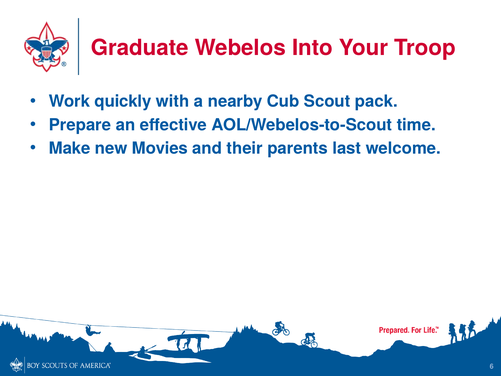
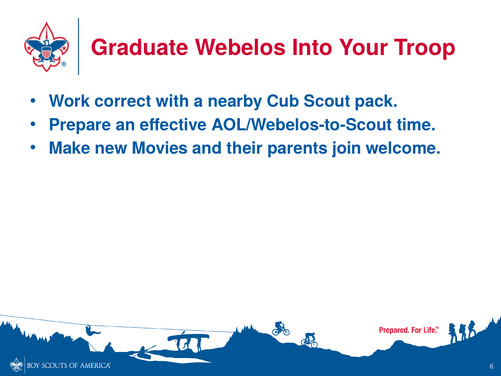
quickly: quickly -> correct
last: last -> join
